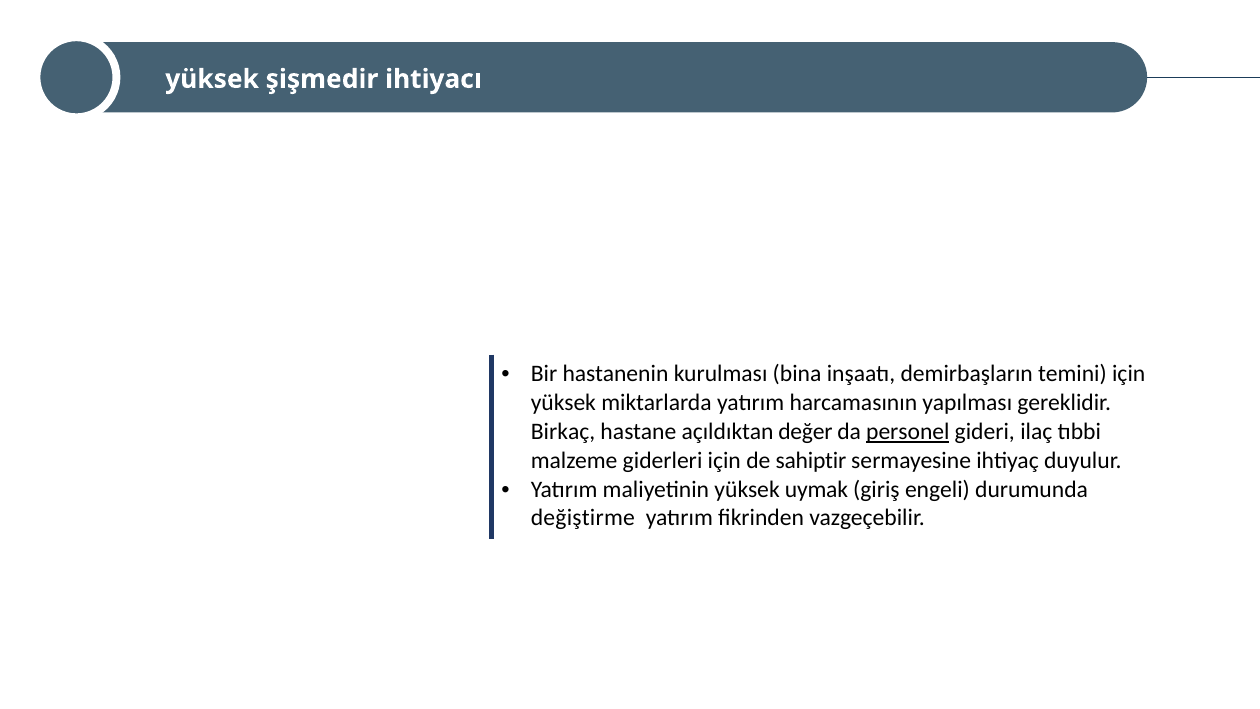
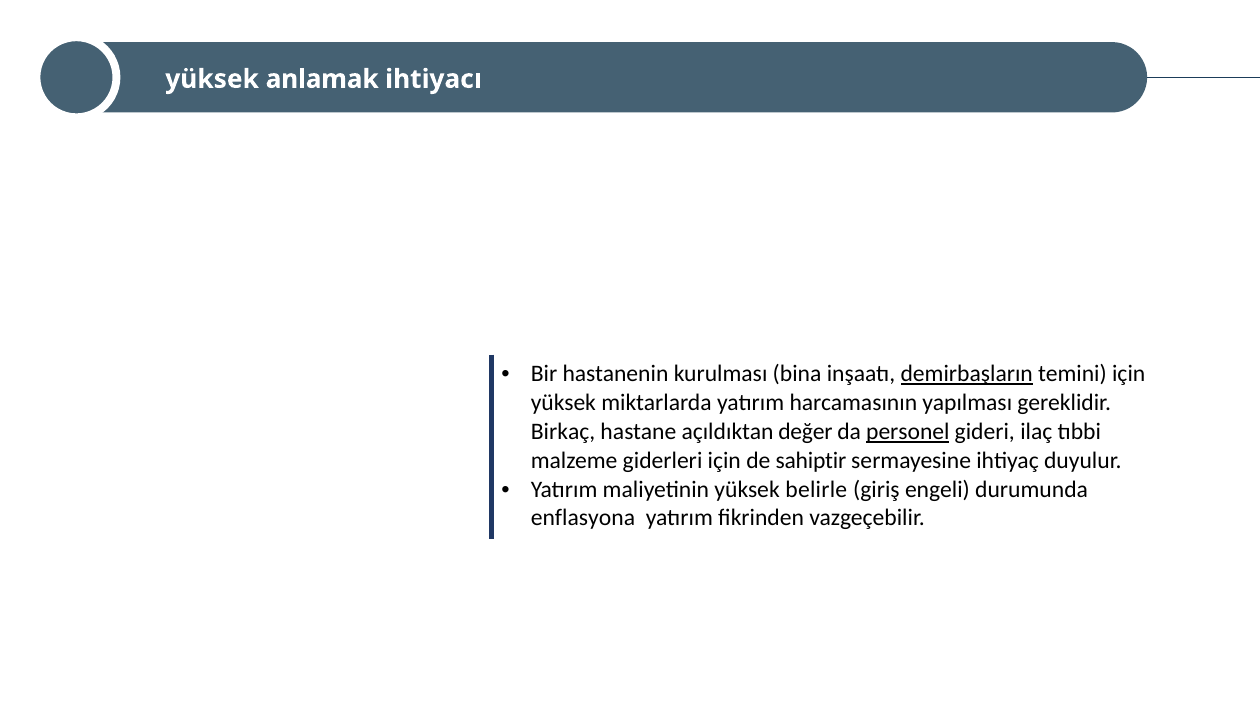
şişmedir: şişmedir -> anlamak
demirbaşların underline: none -> present
uymak: uymak -> belirle
değiştirme: değiştirme -> enflasyona
